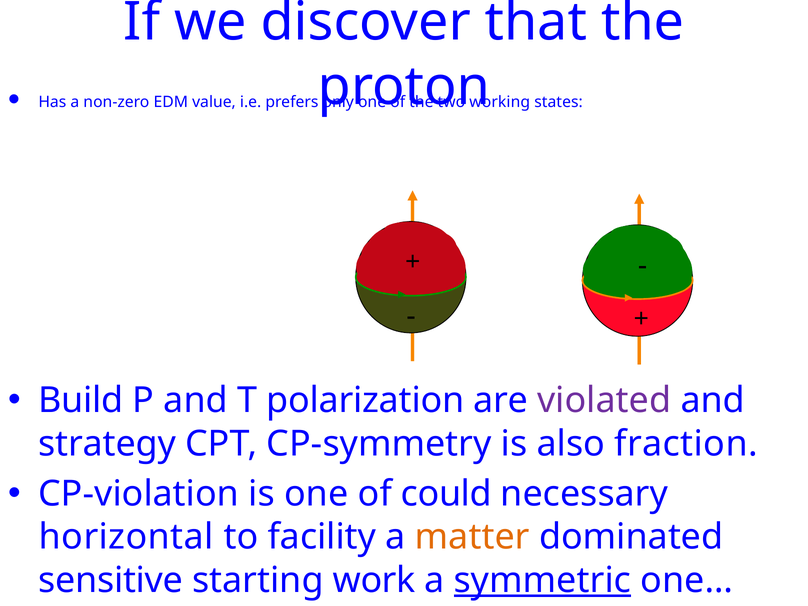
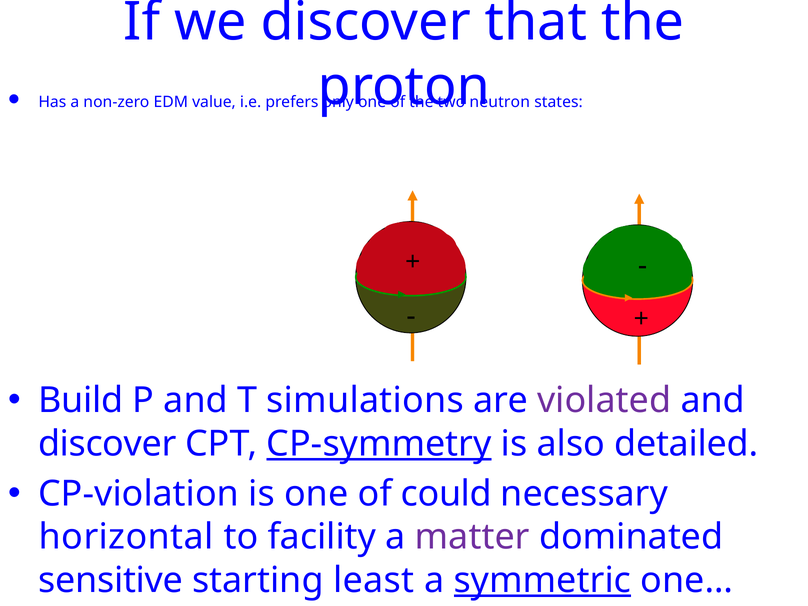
working: working -> neutron
polarization: polarization -> simulations
strategy at (107, 444): strategy -> discover
CP-symmetry underline: none -> present
fraction: fraction -> detailed
matter colour: orange -> purple
work: work -> least
